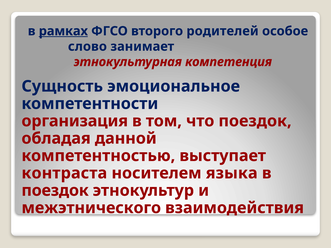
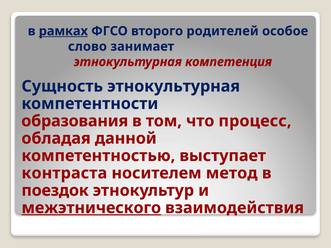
Сущность эмоциональное: эмоциональное -> этнокультурная
организация: организация -> образования
что поездок: поездок -> процесс
языка: языка -> метод
межэтнического underline: none -> present
